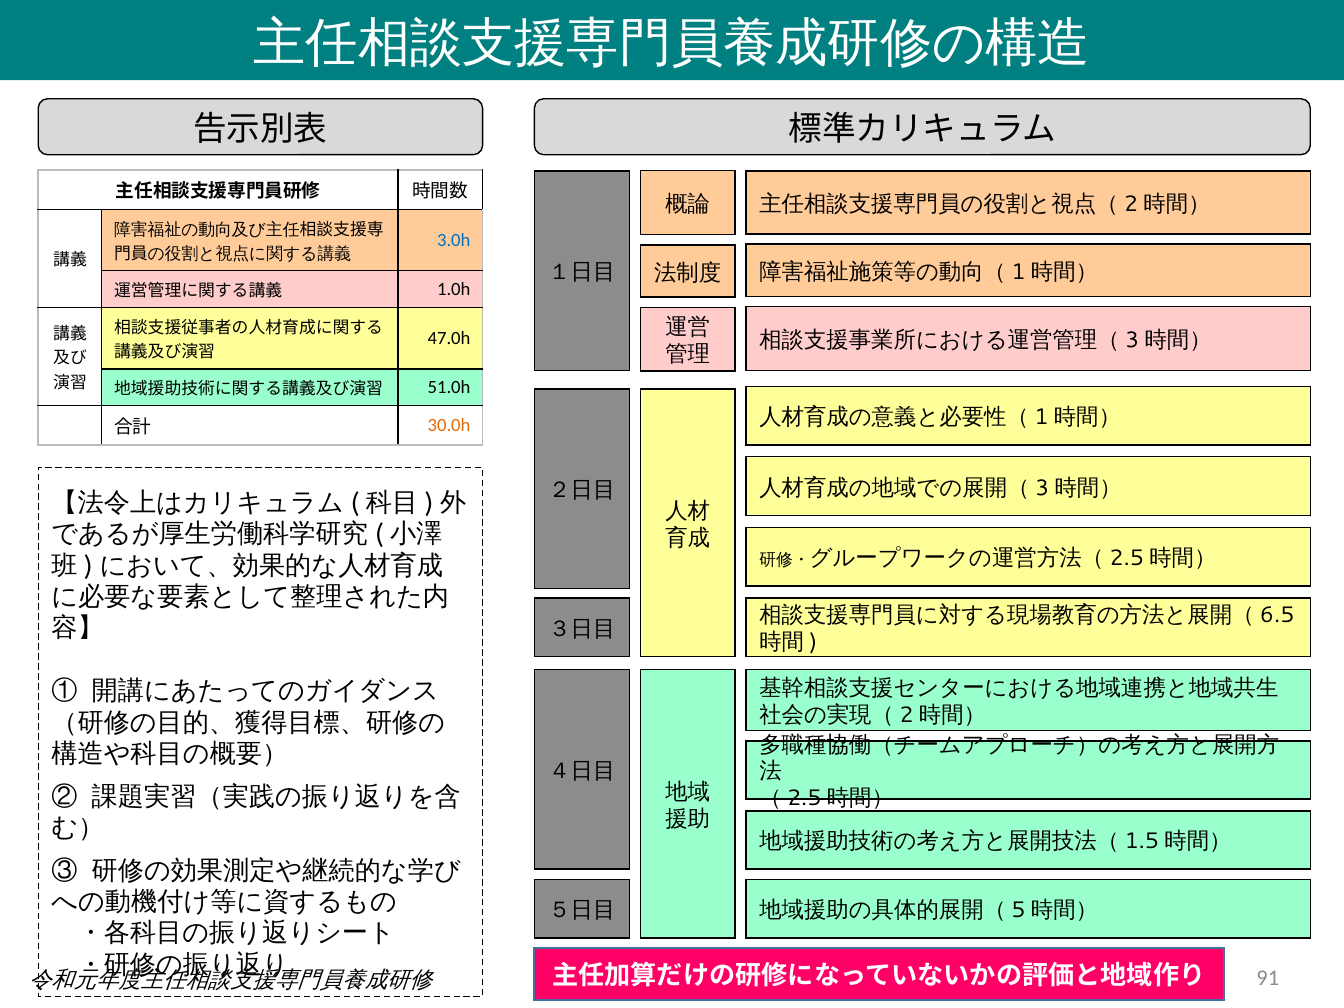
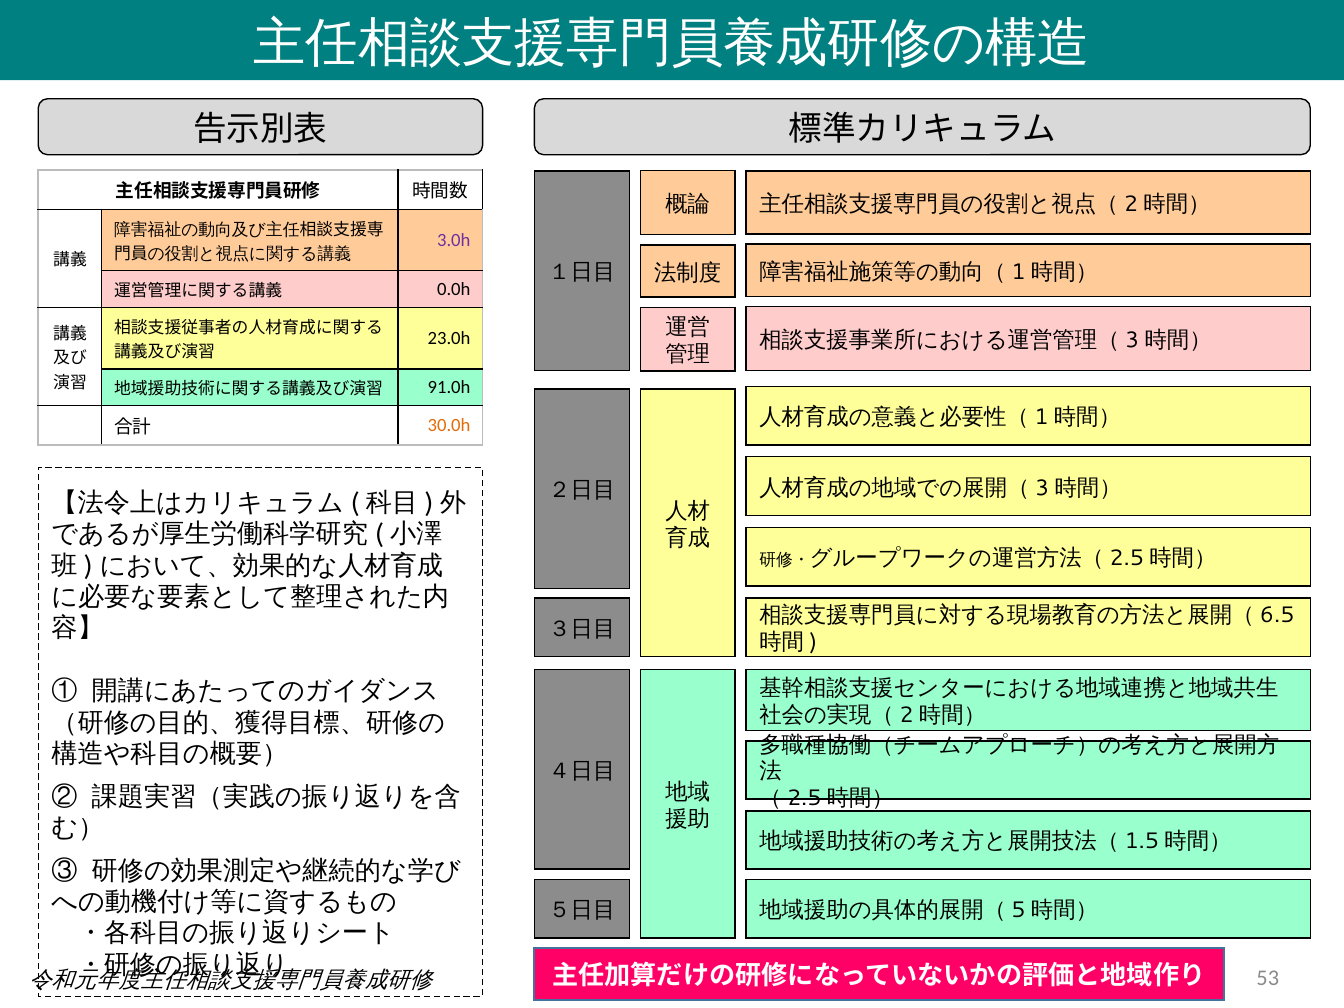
3.0h colour: blue -> purple
1.0h: 1.0h -> 0.0h
47.0h: 47.0h -> 23.0h
51.0h: 51.0h -> 91.0h
91: 91 -> 53
